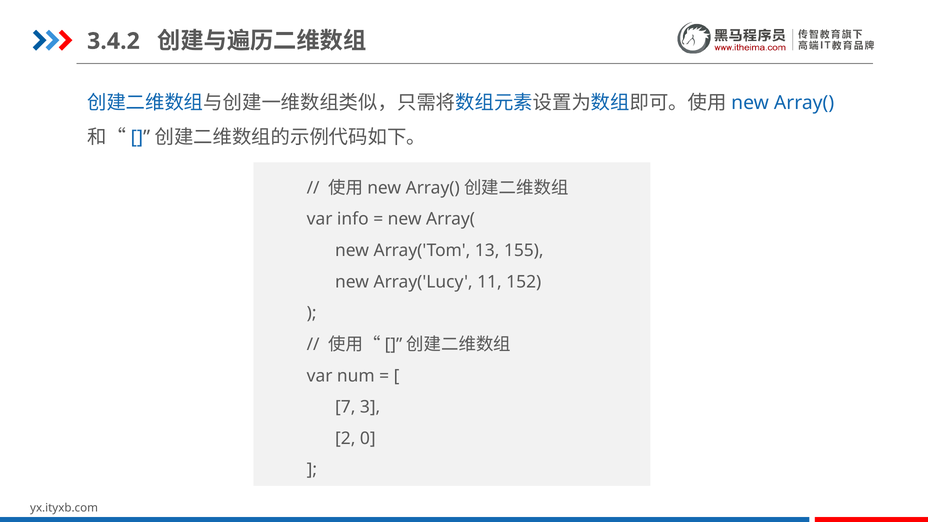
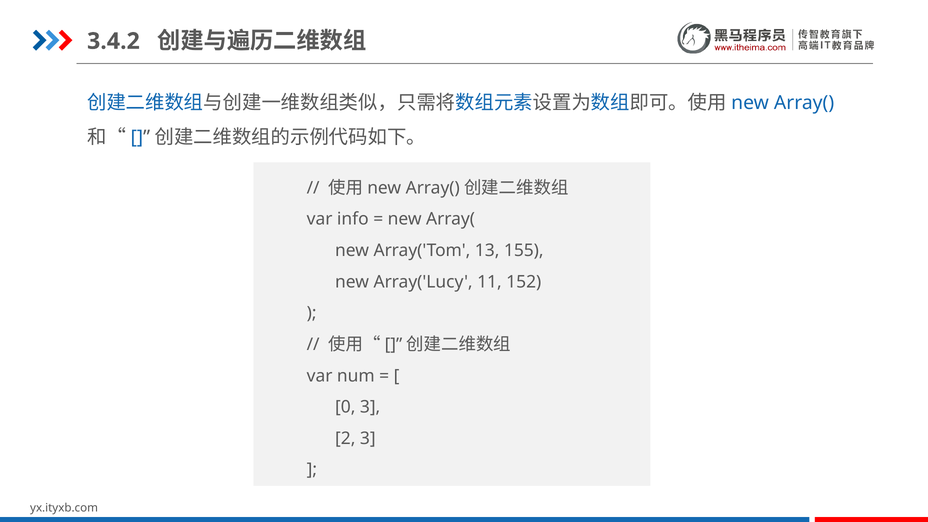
7: 7 -> 0
2 0: 0 -> 3
